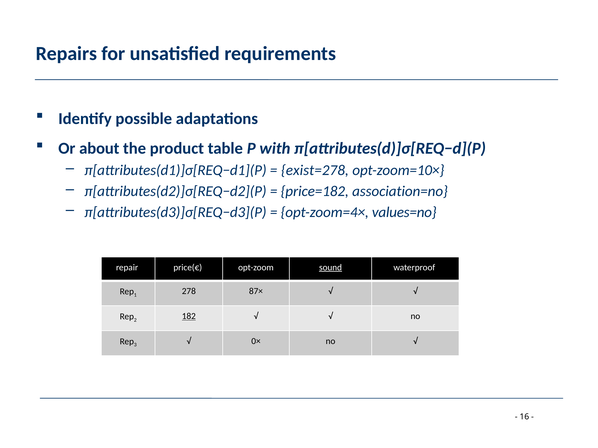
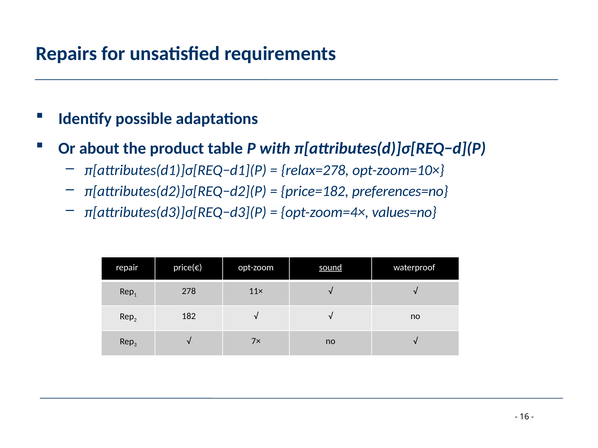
exist=278: exist=278 -> relax=278
association=no: association=no -> preferences=no
87×: 87× -> 11×
182 underline: present -> none
0×: 0× -> 7×
